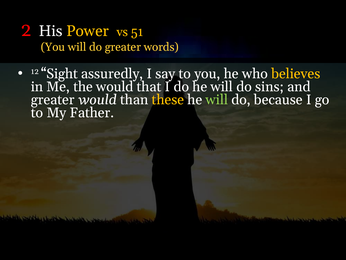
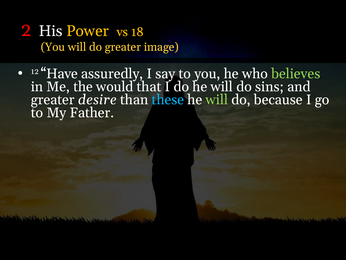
51: 51 -> 18
words: words -> image
Sight: Sight -> Have
believes colour: yellow -> light green
greater would: would -> desire
these colour: yellow -> light blue
